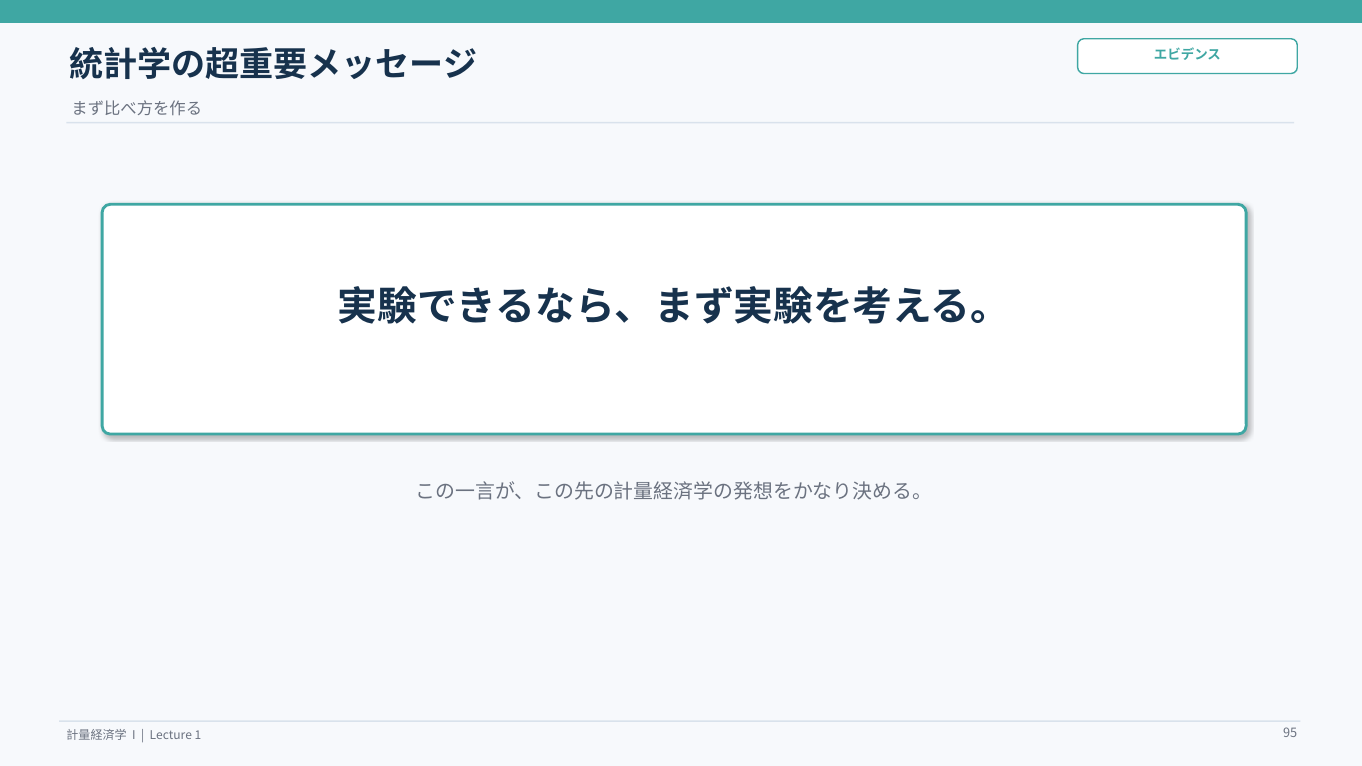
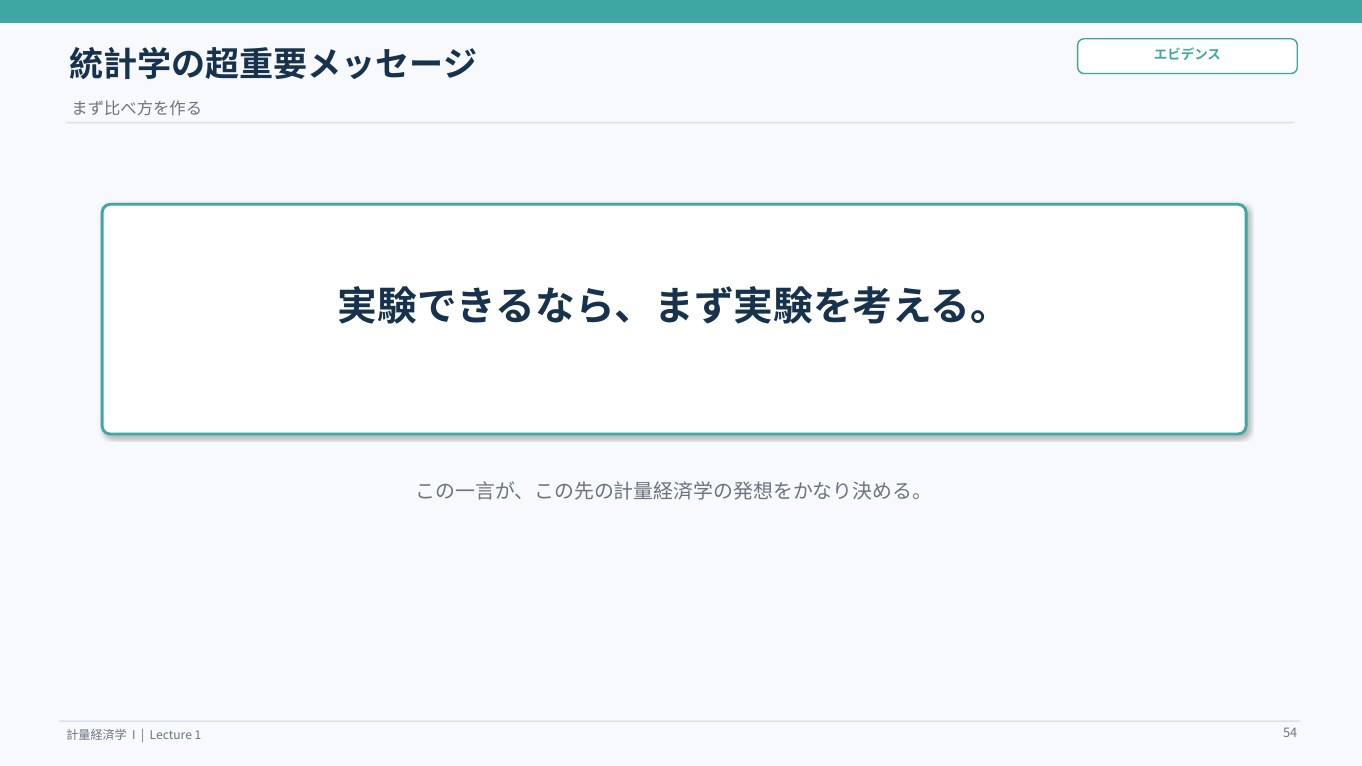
95: 95 -> 54
